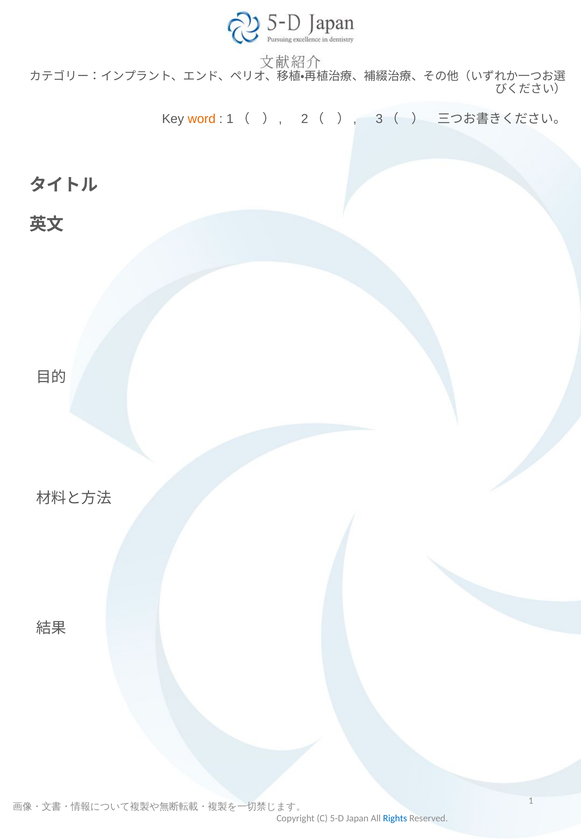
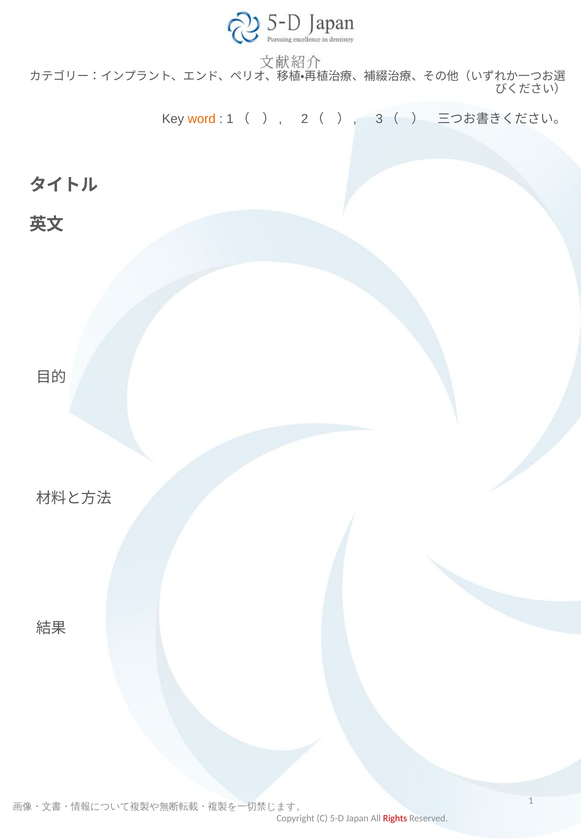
Rights colour: blue -> red
